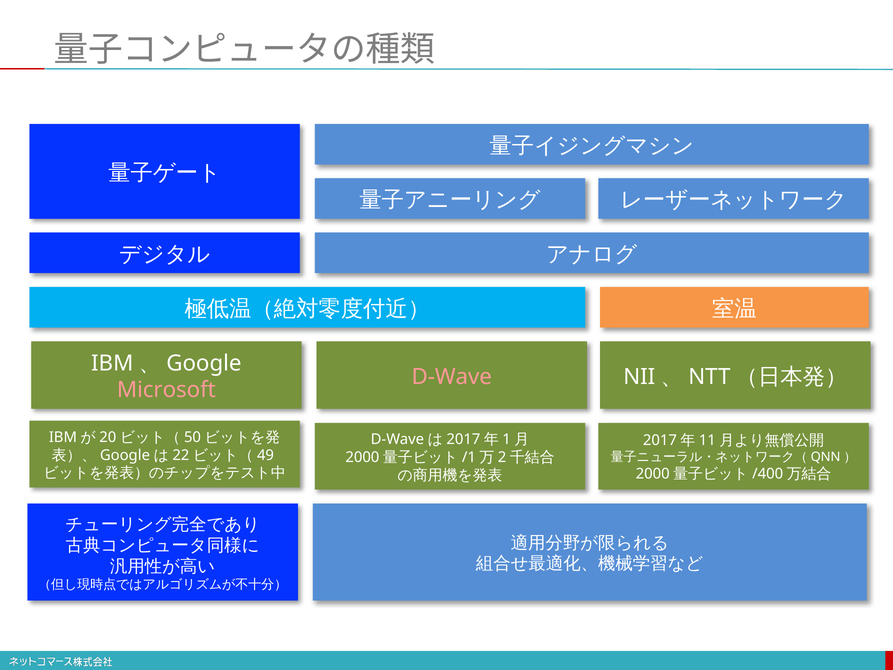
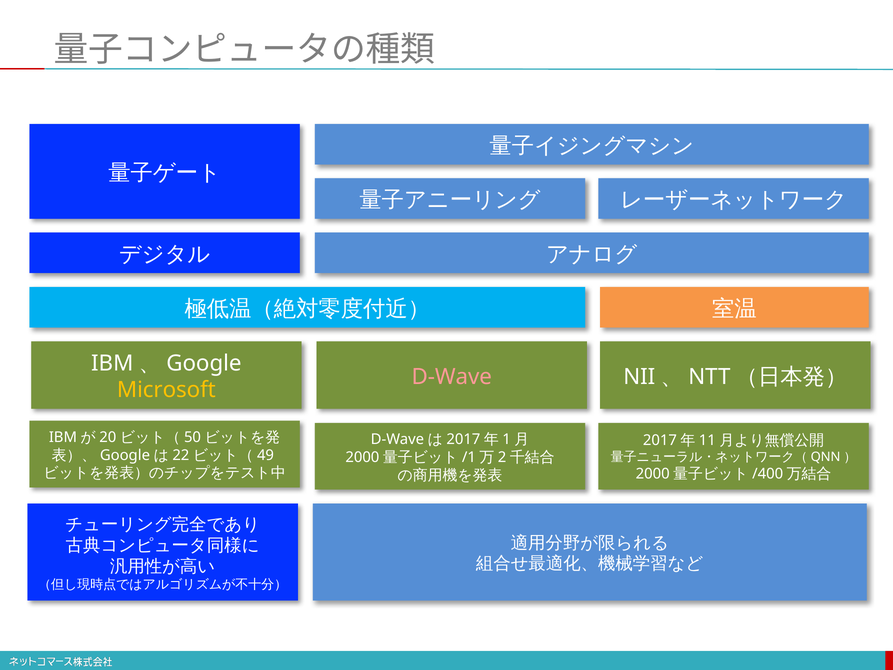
Microsoft colour: pink -> yellow
